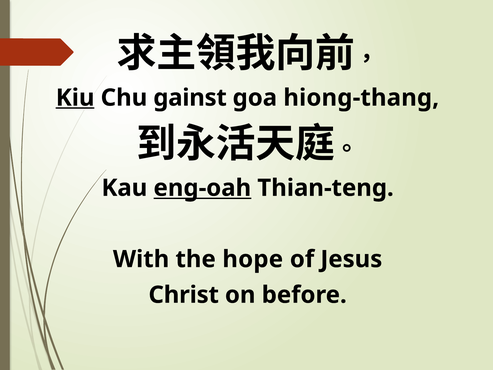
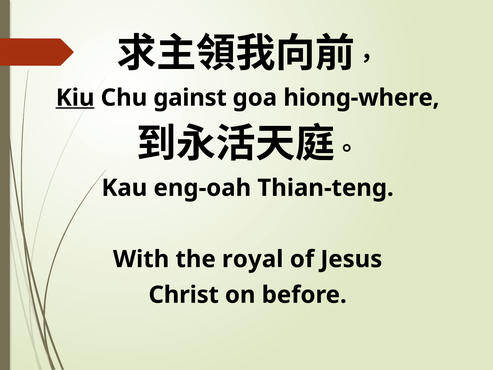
hiong-thang: hiong-thang -> hiong-where
eng-oah underline: present -> none
hope: hope -> royal
